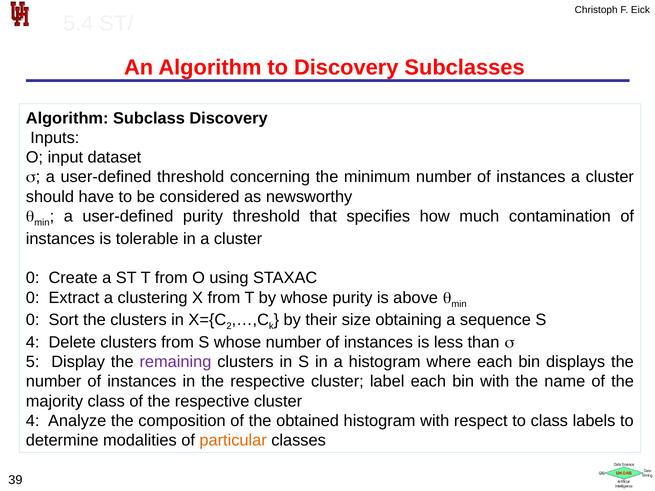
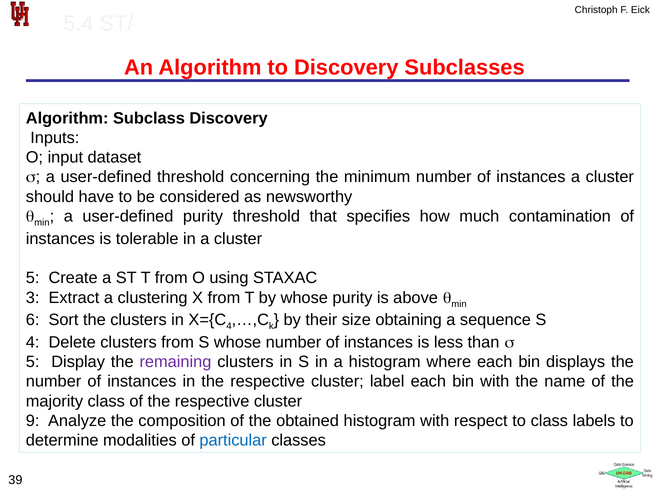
0 at (33, 278): 0 -> 5
0 at (33, 298): 0 -> 3
0 at (33, 320): 0 -> 6
2 at (229, 326): 2 -> 4
4 at (33, 421): 4 -> 9
particular colour: orange -> blue
